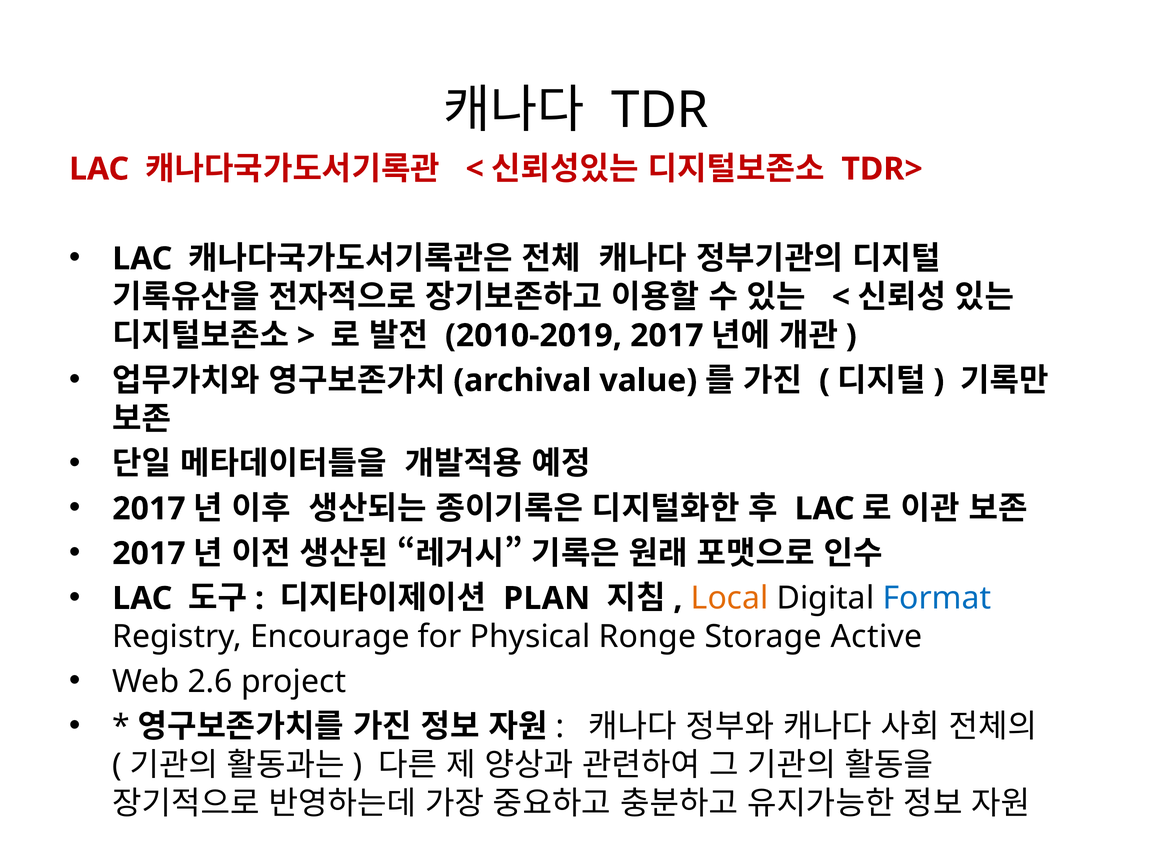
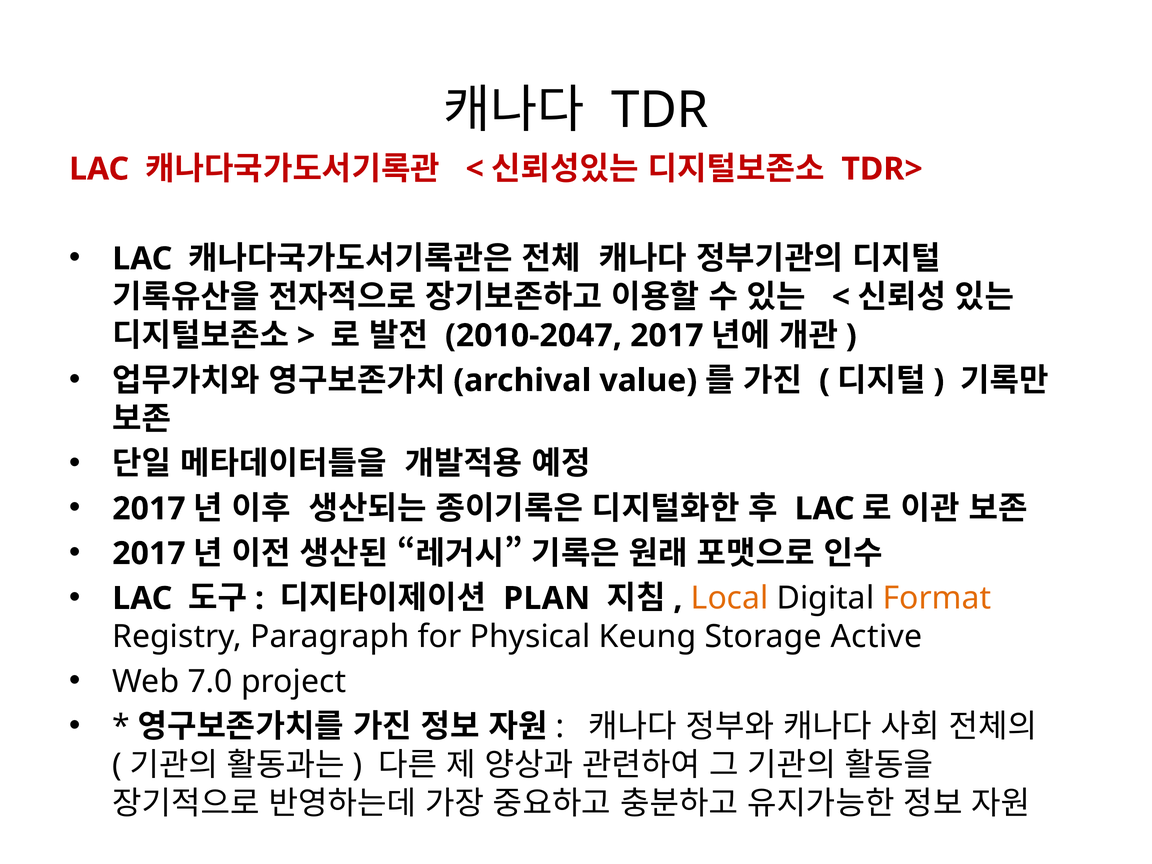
2010-2019: 2010-2019 -> 2010-2047
Format colour: blue -> orange
Encourage: Encourage -> Paragraph
Ronge: Ronge -> Keung
2.6: 2.6 -> 7.0
